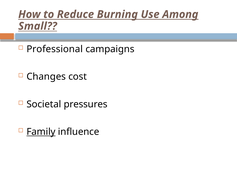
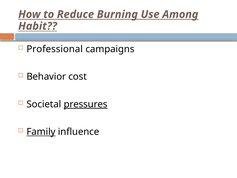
Small: Small -> Habit
Changes: Changes -> Behavior
pressures underline: none -> present
